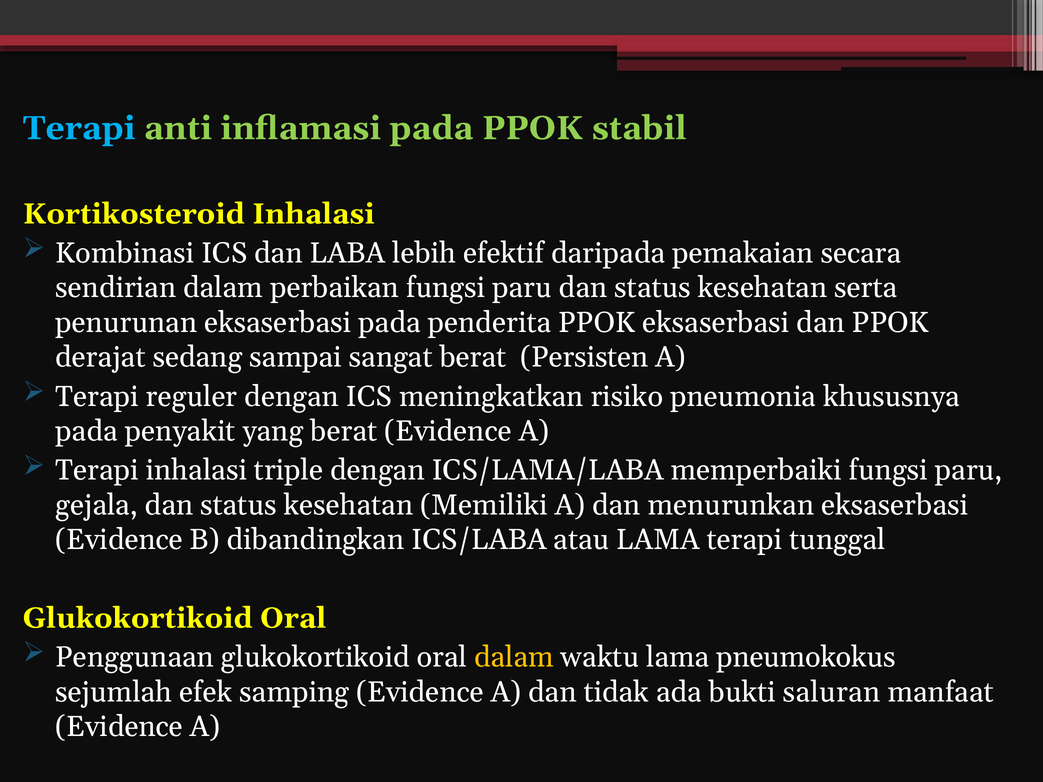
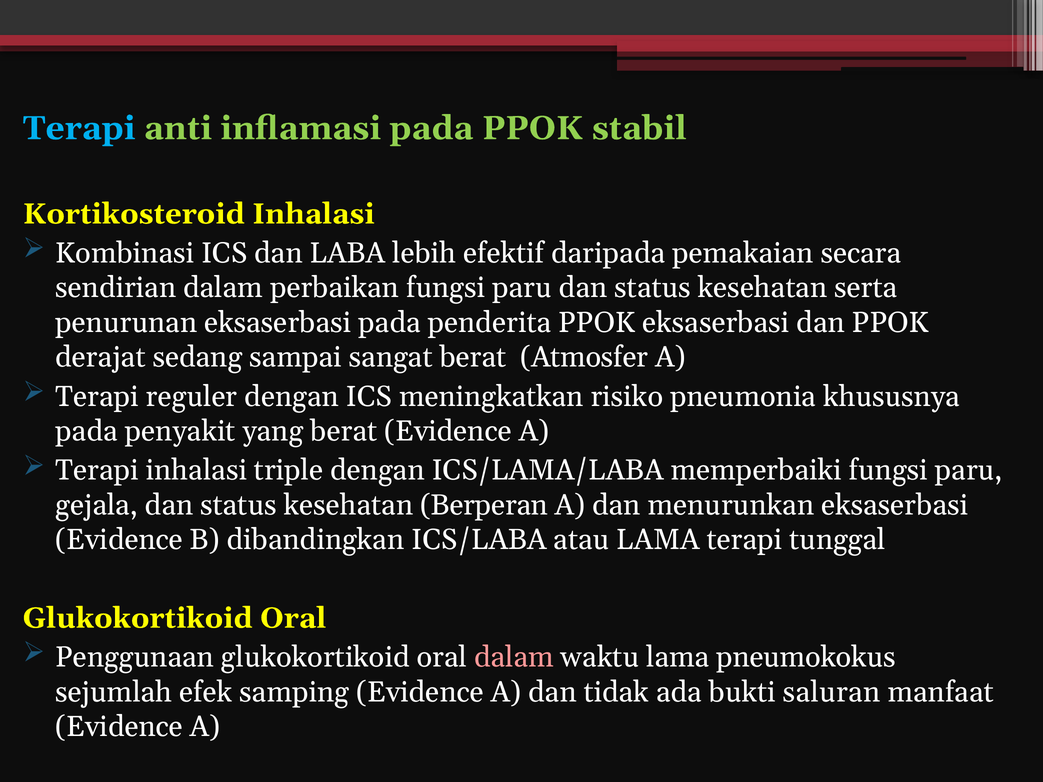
Persisten: Persisten -> Atmosfer
Memiliki: Memiliki -> Berperan
dalam at (514, 657) colour: yellow -> pink
